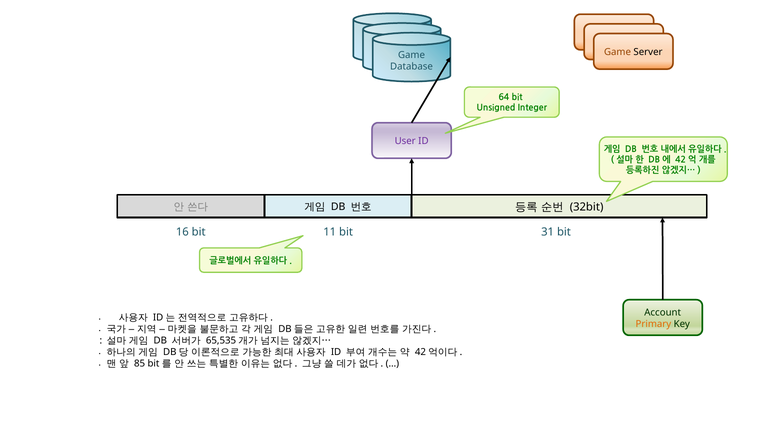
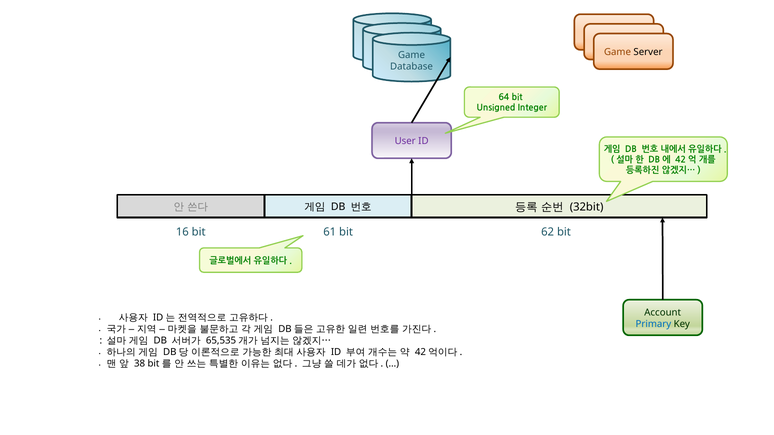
11: 11 -> 61
31: 31 -> 62
Primary colour: orange -> blue
85: 85 -> 38
